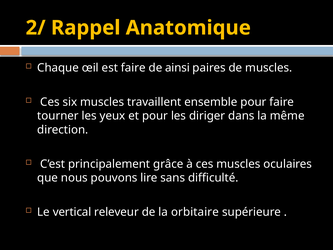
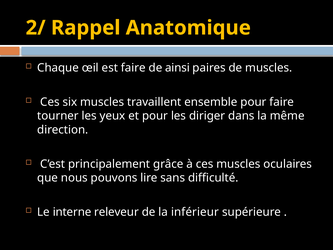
vertical: vertical -> interne
orbitaire: orbitaire -> inférieur
